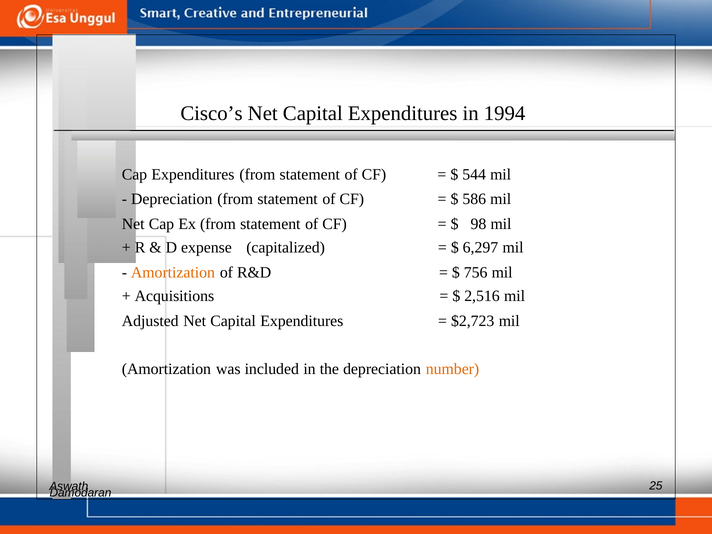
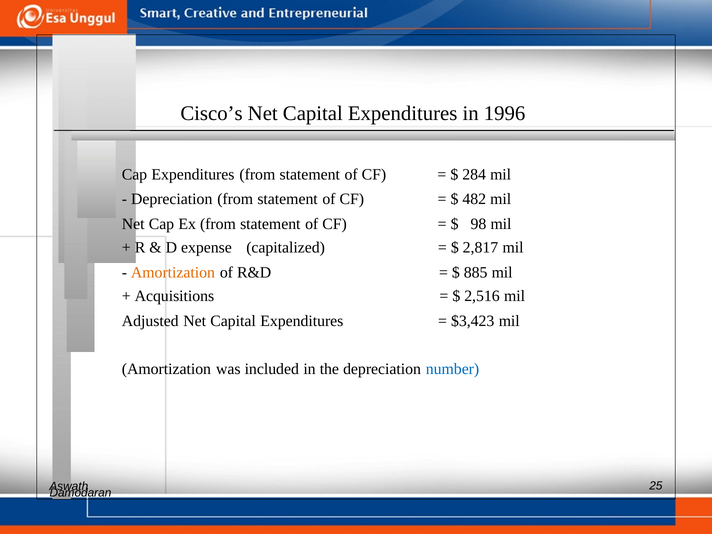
1994: 1994 -> 1996
544: 544 -> 284
586: 586 -> 482
6,297: 6,297 -> 2,817
756: 756 -> 885
$2,723: $2,723 -> $3,423
number colour: orange -> blue
